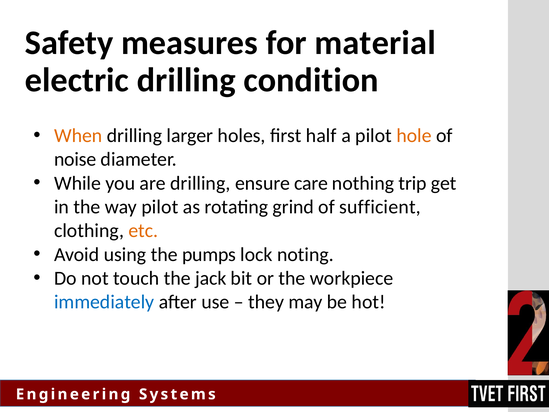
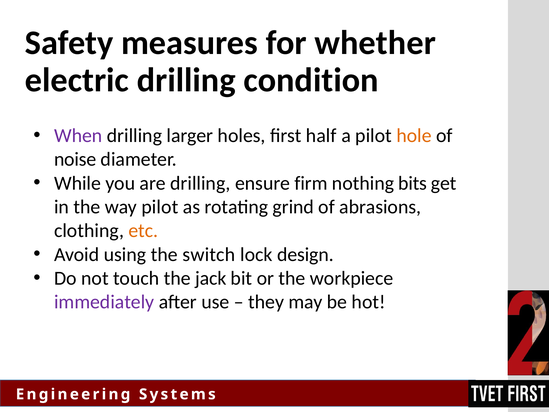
material: material -> whether
When colour: orange -> purple
care: care -> firm
trip: trip -> bits
sufficient: sufficient -> abrasions
pumps: pumps -> switch
noting: noting -> design
immediately colour: blue -> purple
